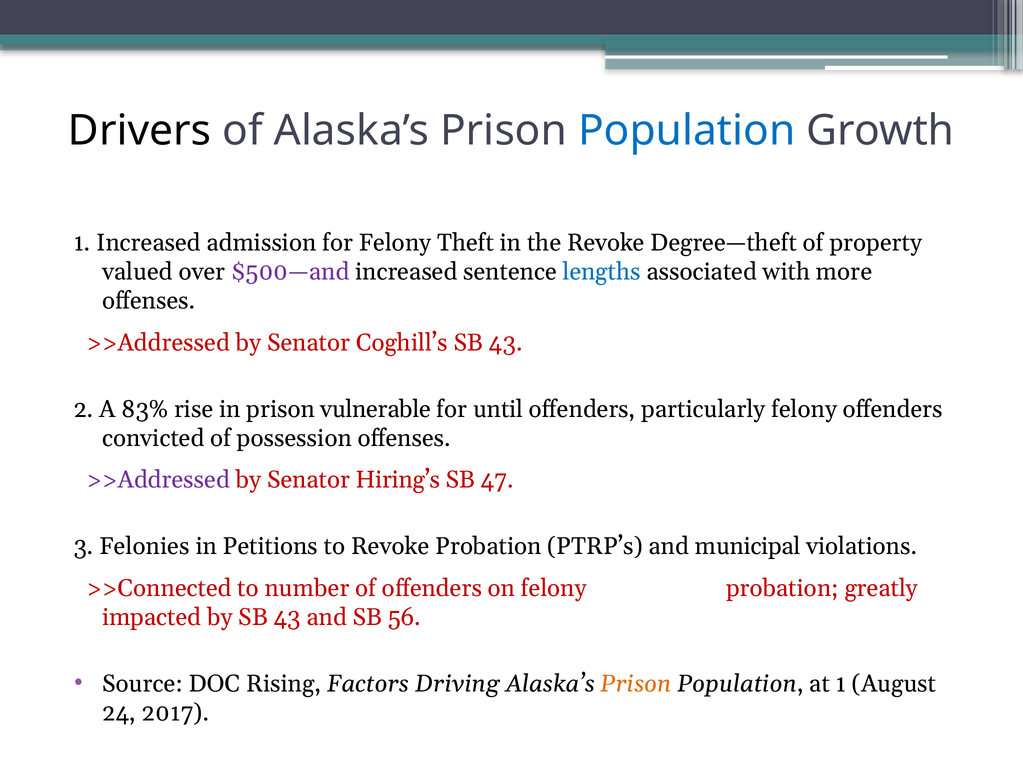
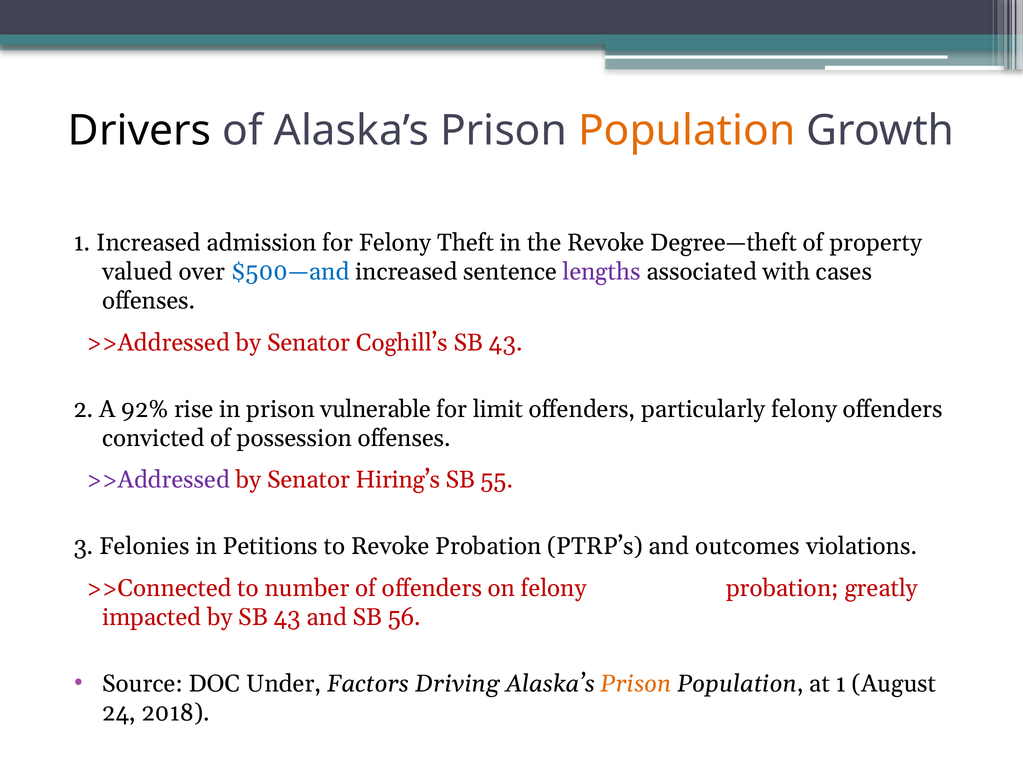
Population at (687, 131) colour: blue -> orange
$500—and colour: purple -> blue
lengths colour: blue -> purple
more: more -> cases
83%: 83% -> 92%
until: until -> limit
47: 47 -> 55
municipal: municipal -> outcomes
Rising: Rising -> Under
2017: 2017 -> 2018
